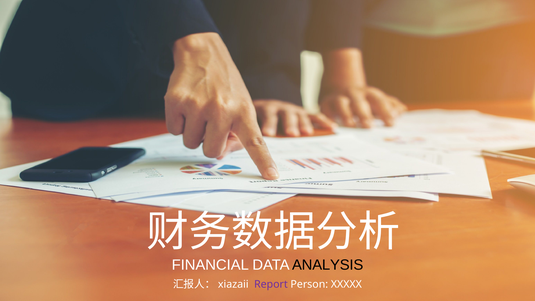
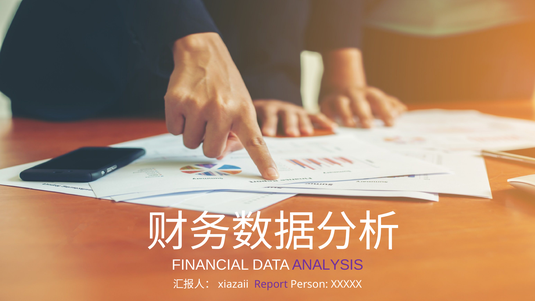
ANALYSIS colour: black -> purple
